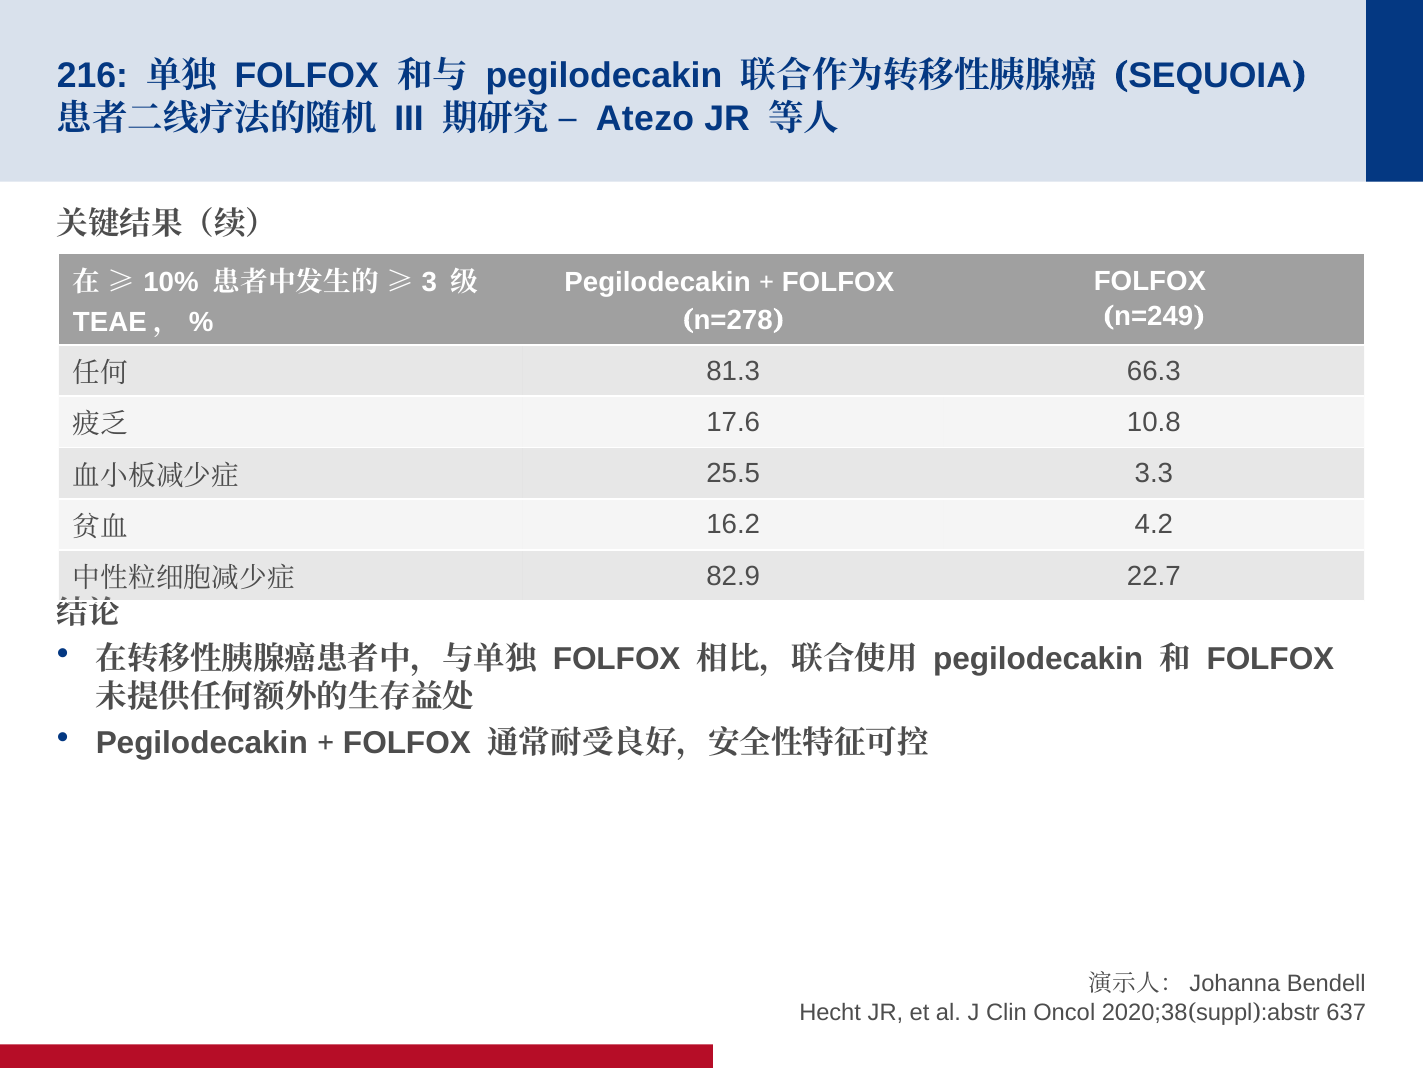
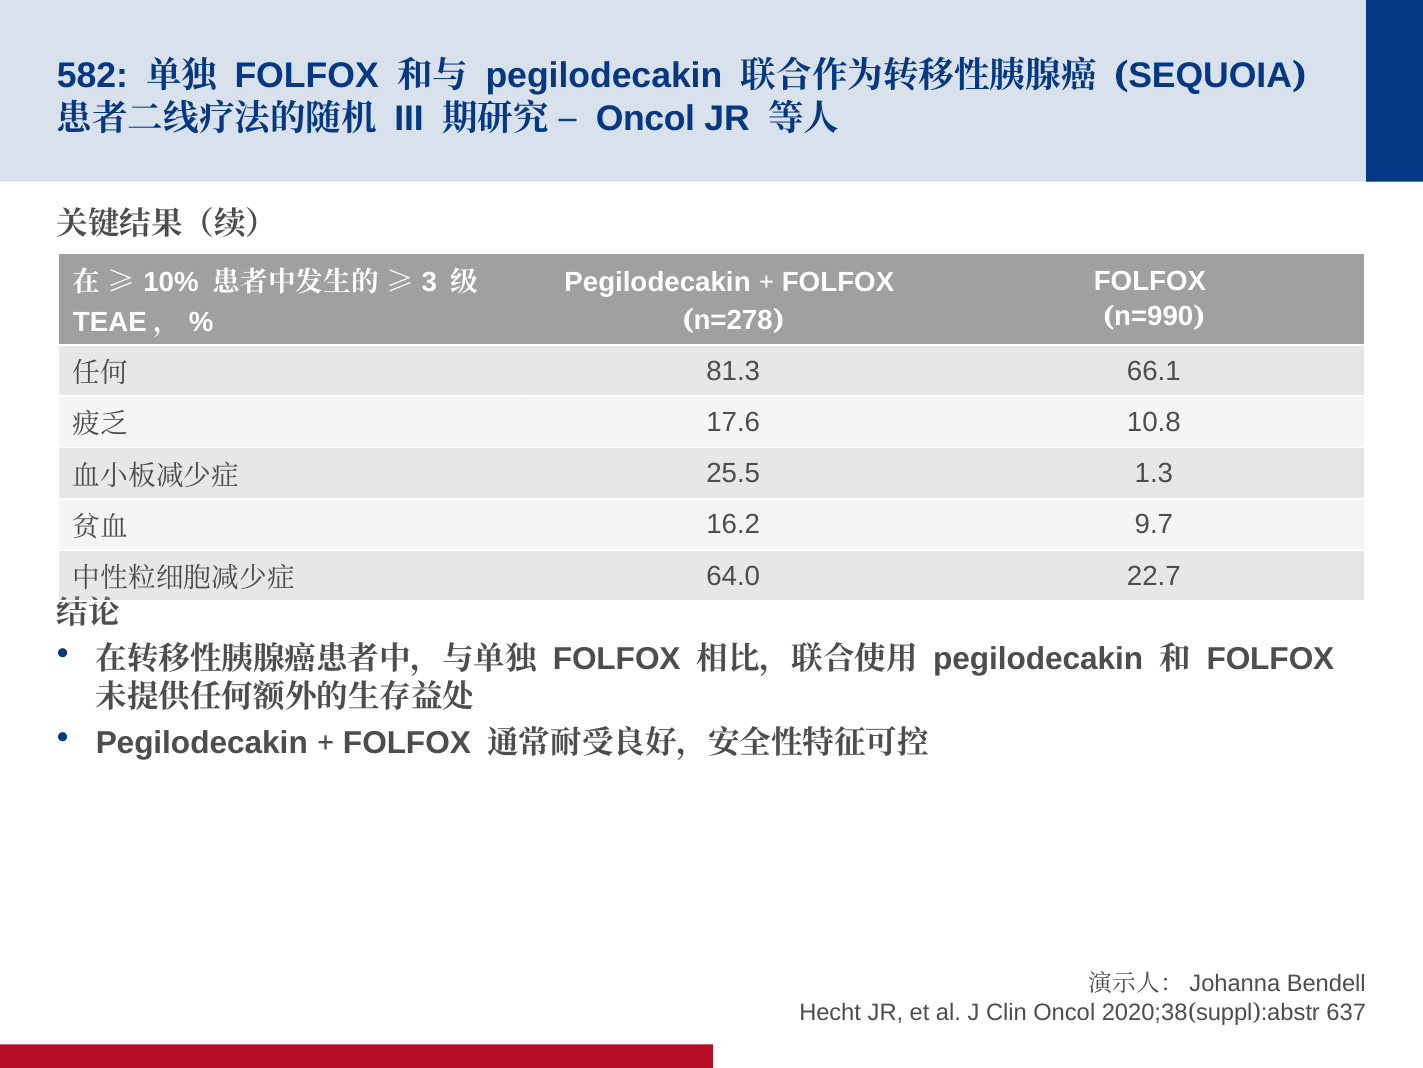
216: 216 -> 582
Atezo at (645, 118): Atezo -> Oncol
n=249: n=249 -> n=990
66.3: 66.3 -> 66.1
3.3: 3.3 -> 1.3
4.2: 4.2 -> 9.7
82.9: 82.9 -> 64.0
